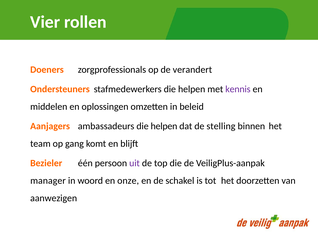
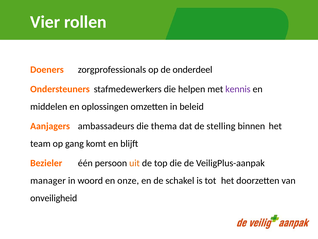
verandert: verandert -> onderdeel
ambassadeurs die helpen: helpen -> thema
uit colour: purple -> orange
aanwezigen: aanwezigen -> onveiligheid
